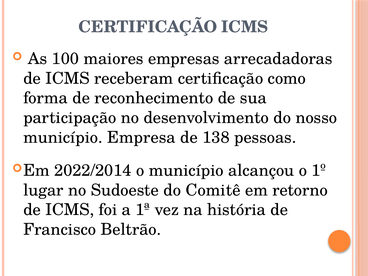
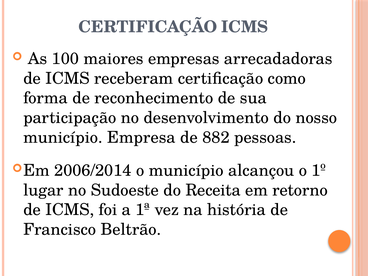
138: 138 -> 882
2022/2014: 2022/2014 -> 2006/2014
Comitê: Comitê -> Receita
